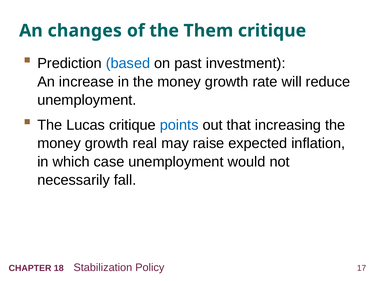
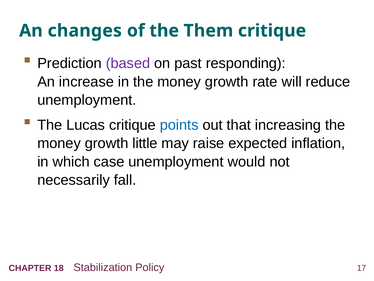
based colour: blue -> purple
investment: investment -> responding
real: real -> little
